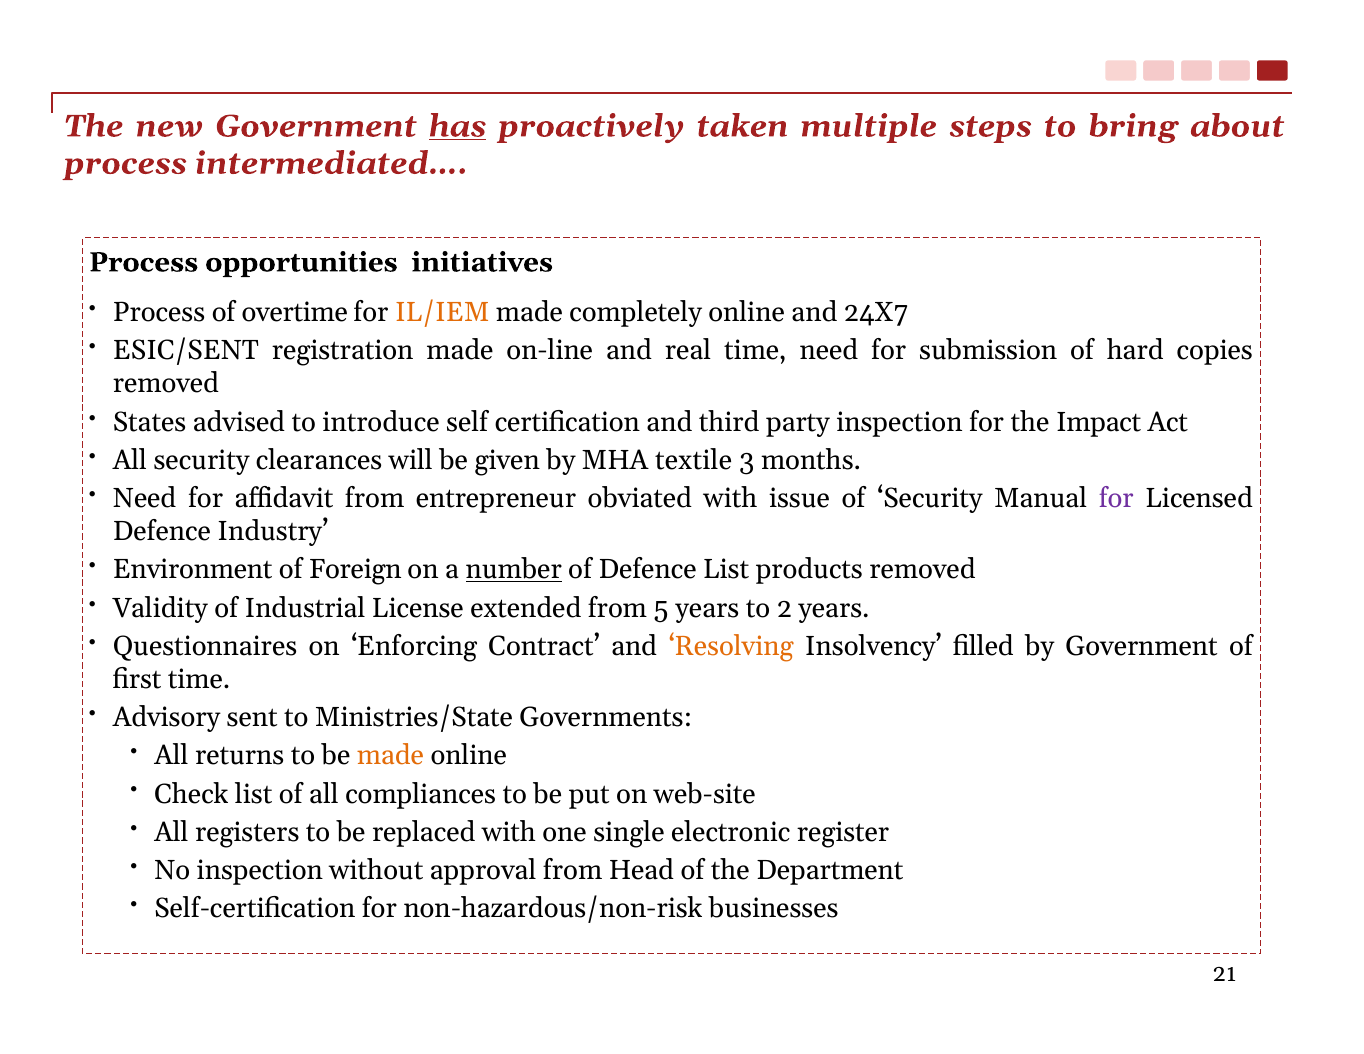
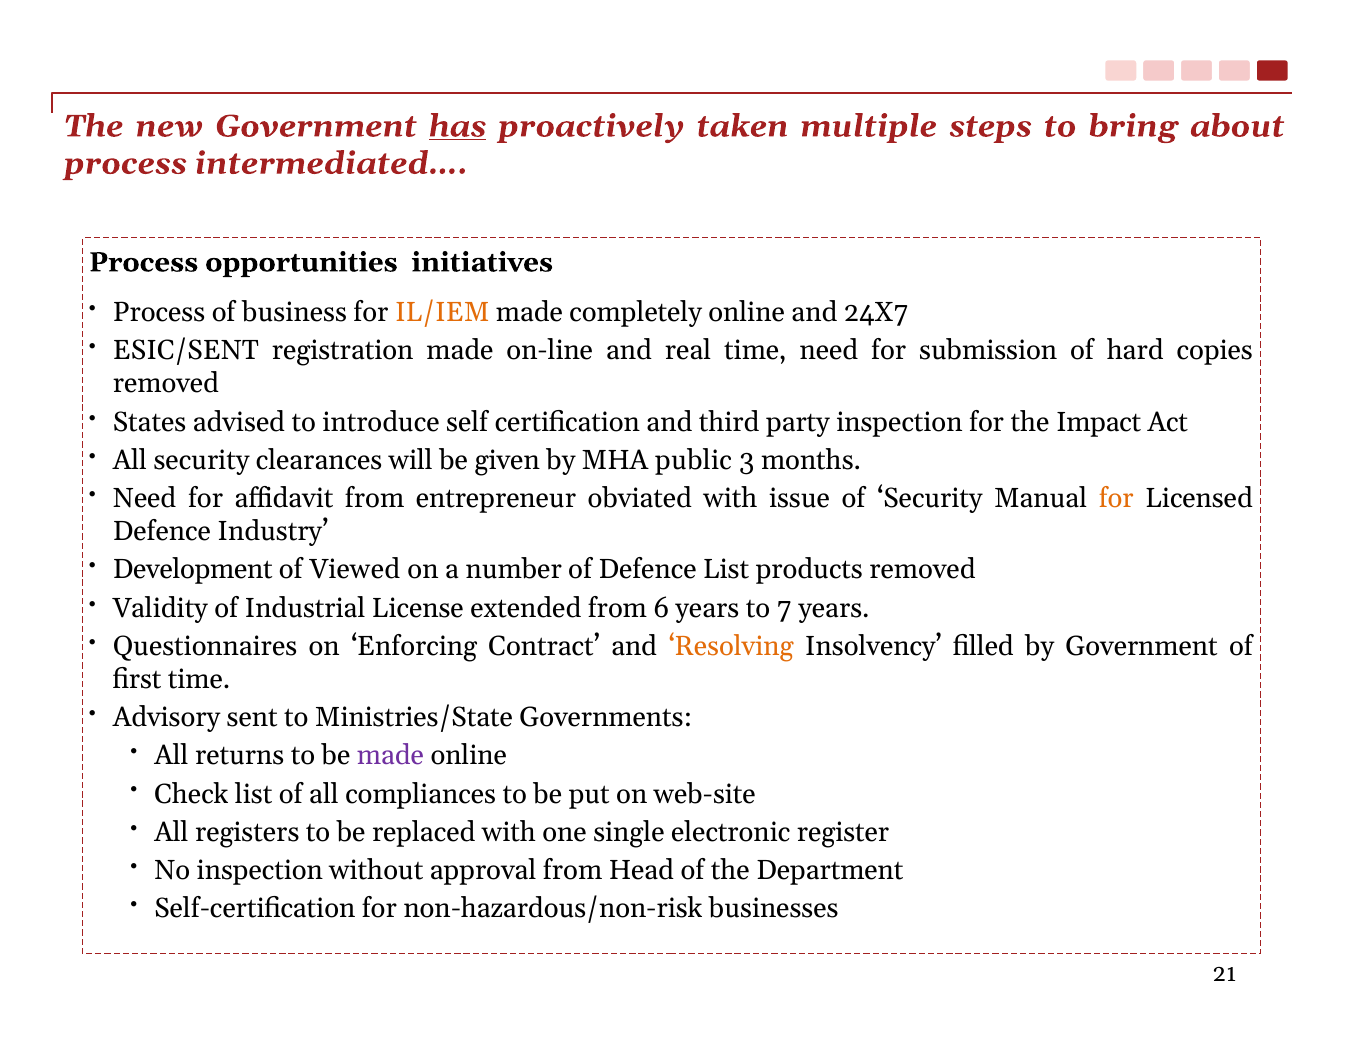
overtime: overtime -> business
textile: textile -> public
for at (1116, 499) colour: purple -> orange
Environment: Environment -> Development
Foreign: Foreign -> Viewed
number underline: present -> none
5: 5 -> 6
2: 2 -> 7
made at (390, 756) colour: orange -> purple
